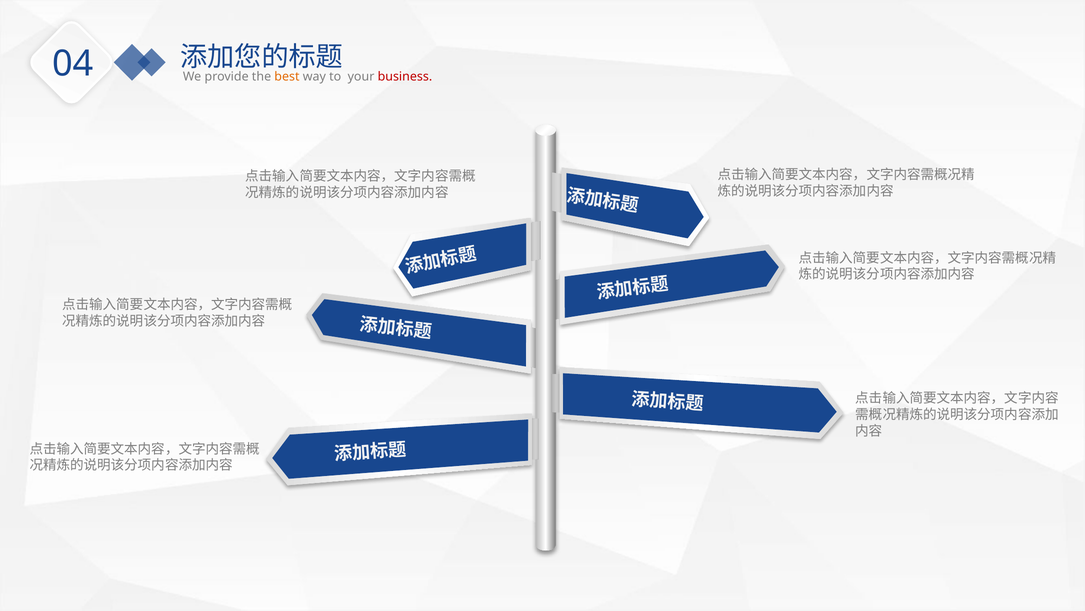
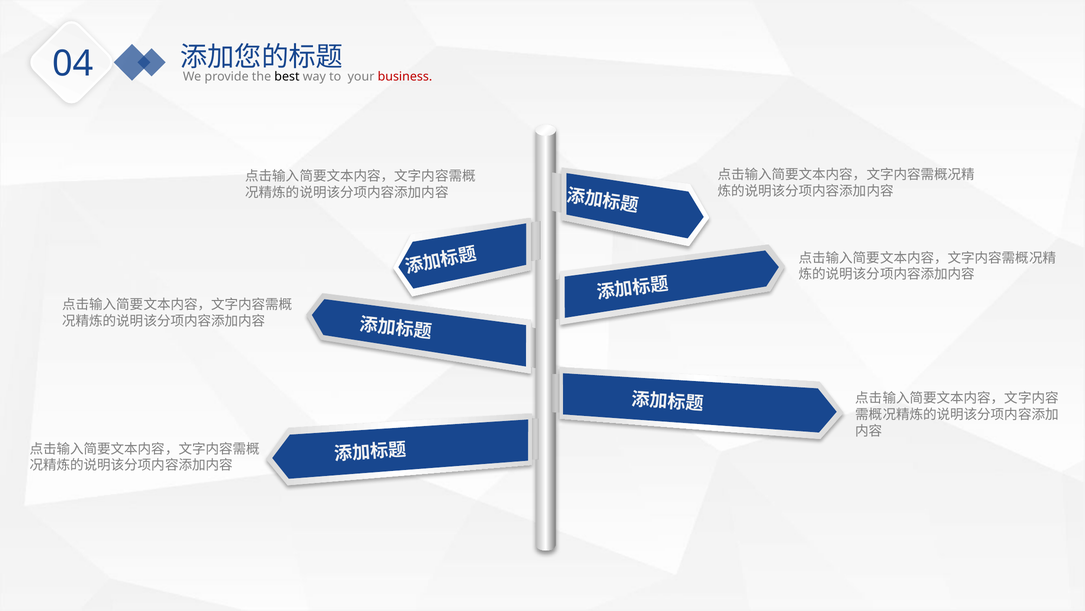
best colour: orange -> black
